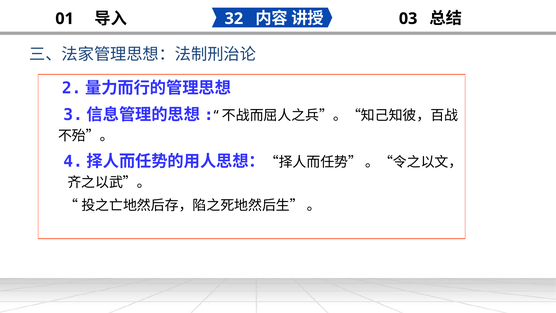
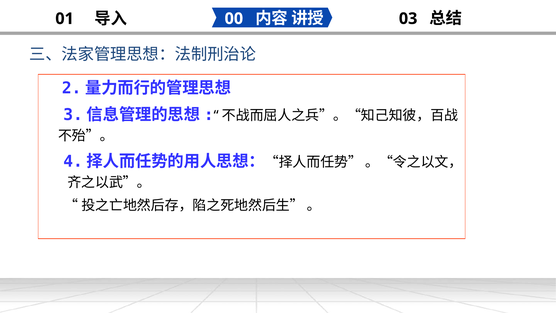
32: 32 -> 00
